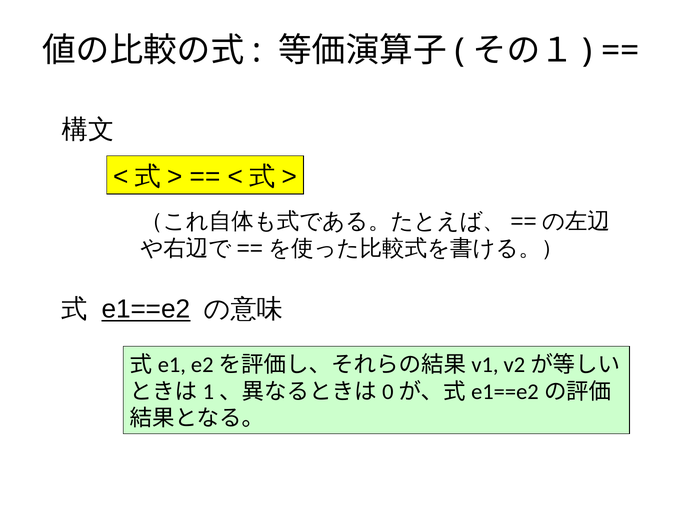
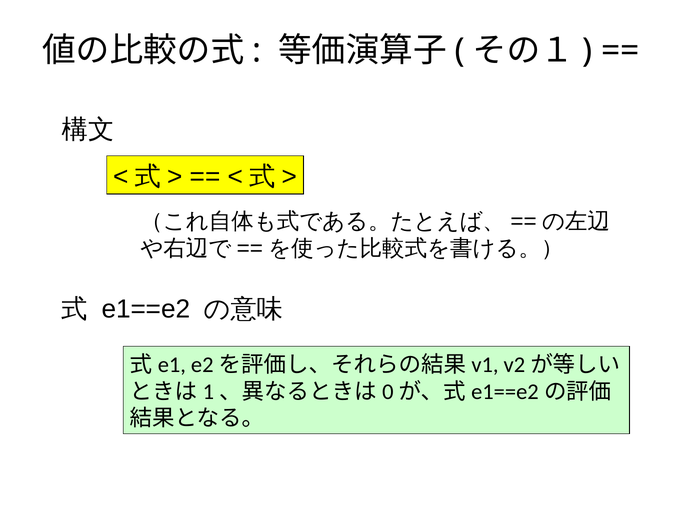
e1==e2 underline: present -> none
